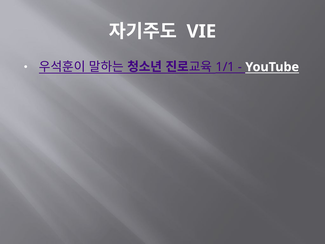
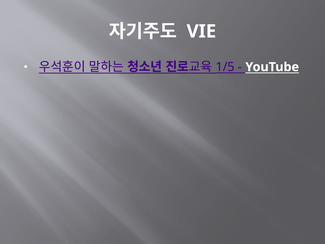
1/1: 1/1 -> 1/5
